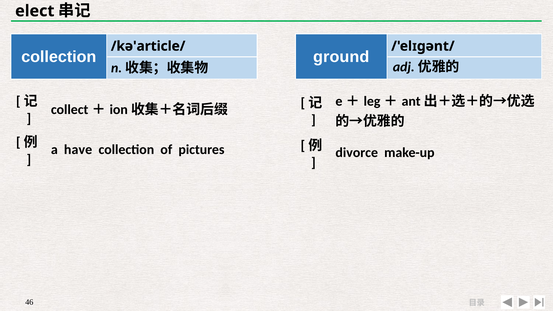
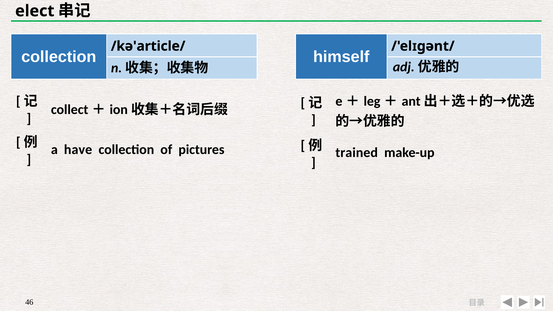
ground: ground -> himself
divorce: divorce -> trained
